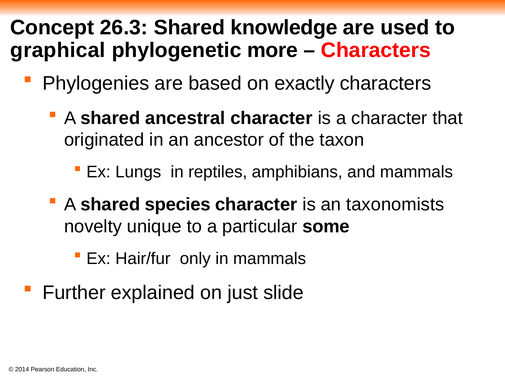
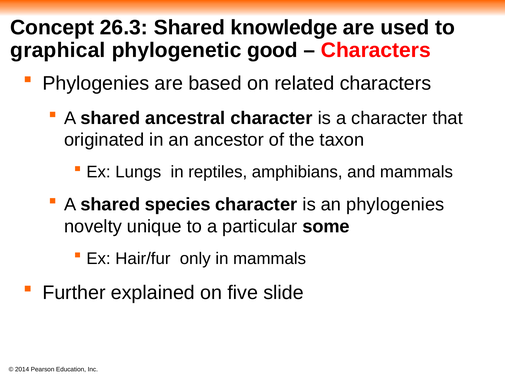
more: more -> good
exactly: exactly -> related
an taxonomists: taxonomists -> phylogenies
just: just -> five
